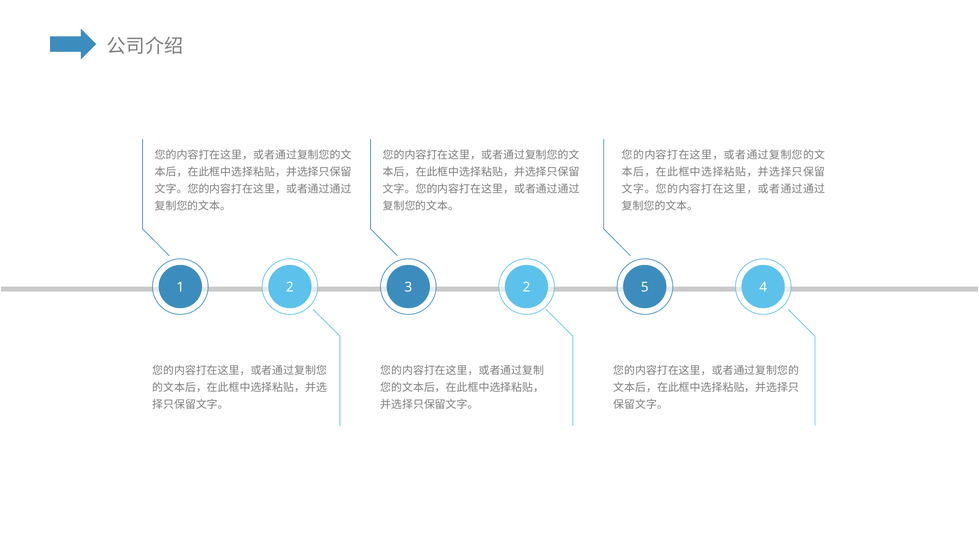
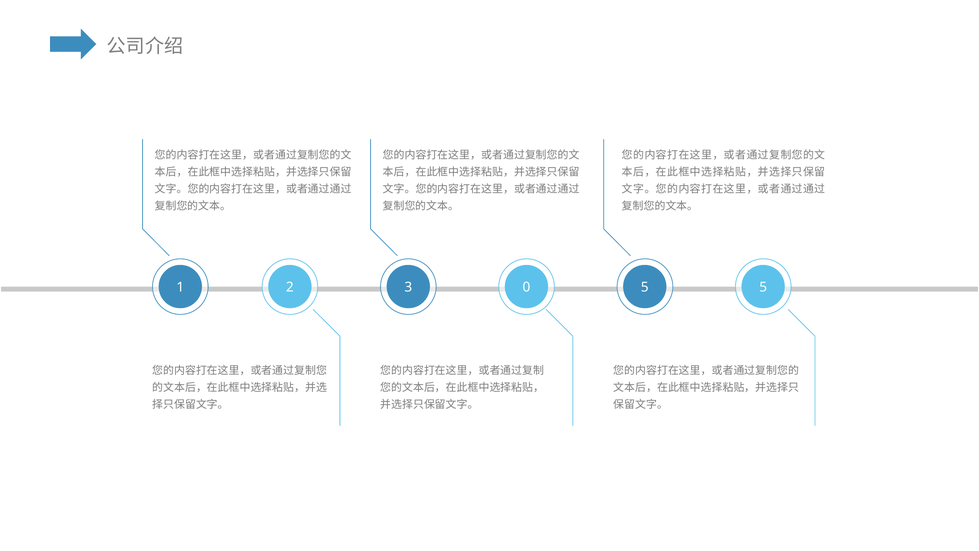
3 2: 2 -> 0
5 4: 4 -> 5
